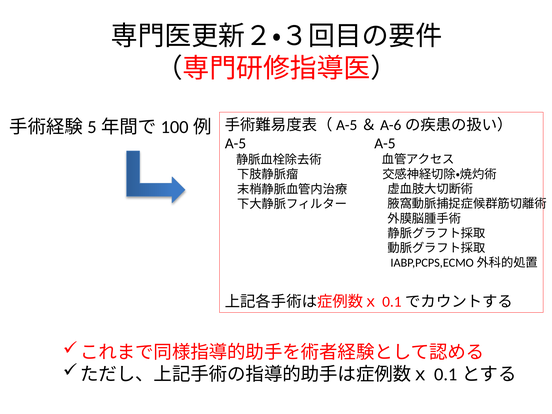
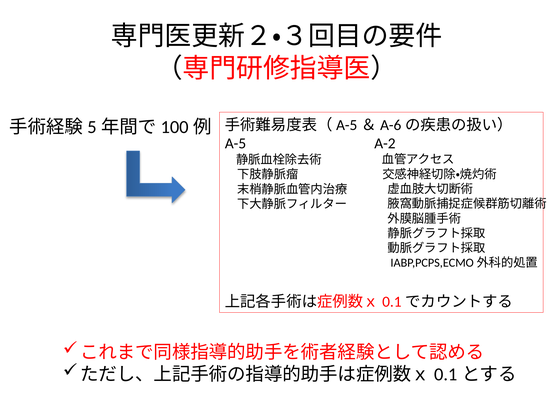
A-5 A-5: A-5 -> A-2
